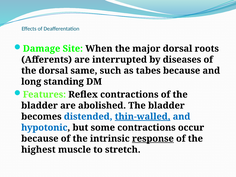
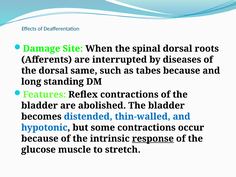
major: major -> spinal
thin-walled underline: present -> none
highest: highest -> glucose
